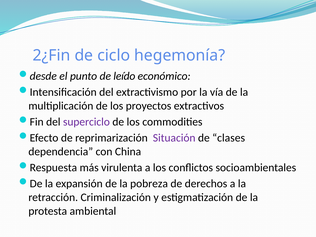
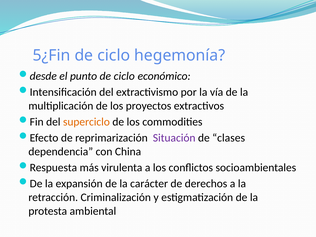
2¿Fin: 2¿Fin -> 5¿Fin
punto de leído: leído -> ciclo
superciclo colour: purple -> orange
pobreza: pobreza -> carácter
